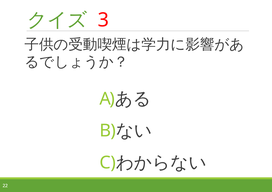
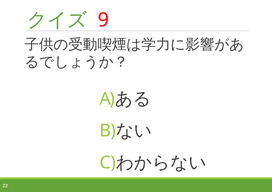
3: 3 -> 9
